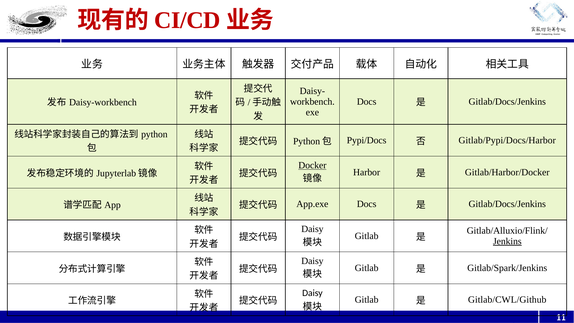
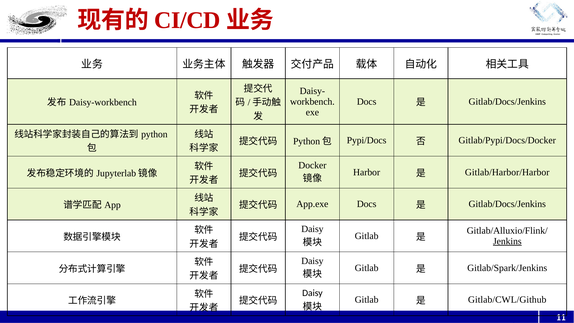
Gitlab/Pypi/Docs/Harbor: Gitlab/Pypi/Docs/Harbor -> Gitlab/Pypi/Docs/Docker
Docker underline: present -> none
Gitlab/Harbor/Docker: Gitlab/Harbor/Docker -> Gitlab/Harbor/Harbor
